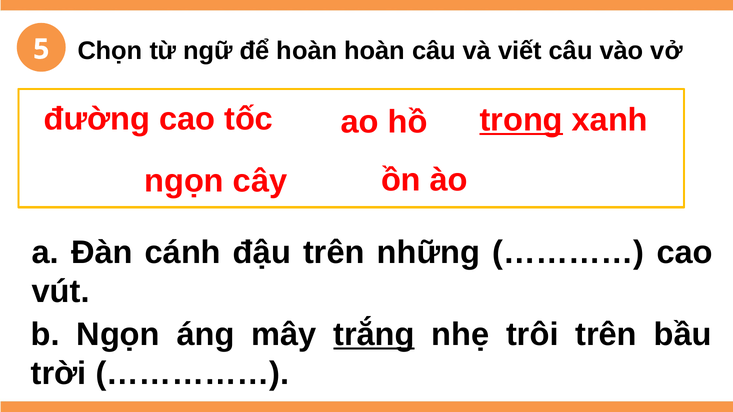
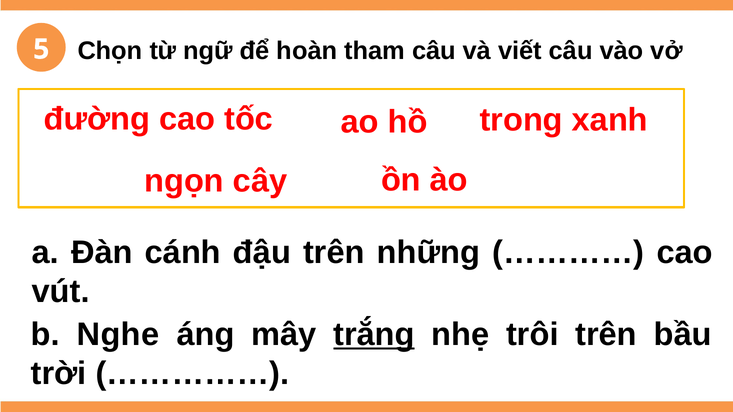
hoàn hoàn: hoàn -> tham
trong underline: present -> none
b Ngọn: Ngọn -> Nghe
